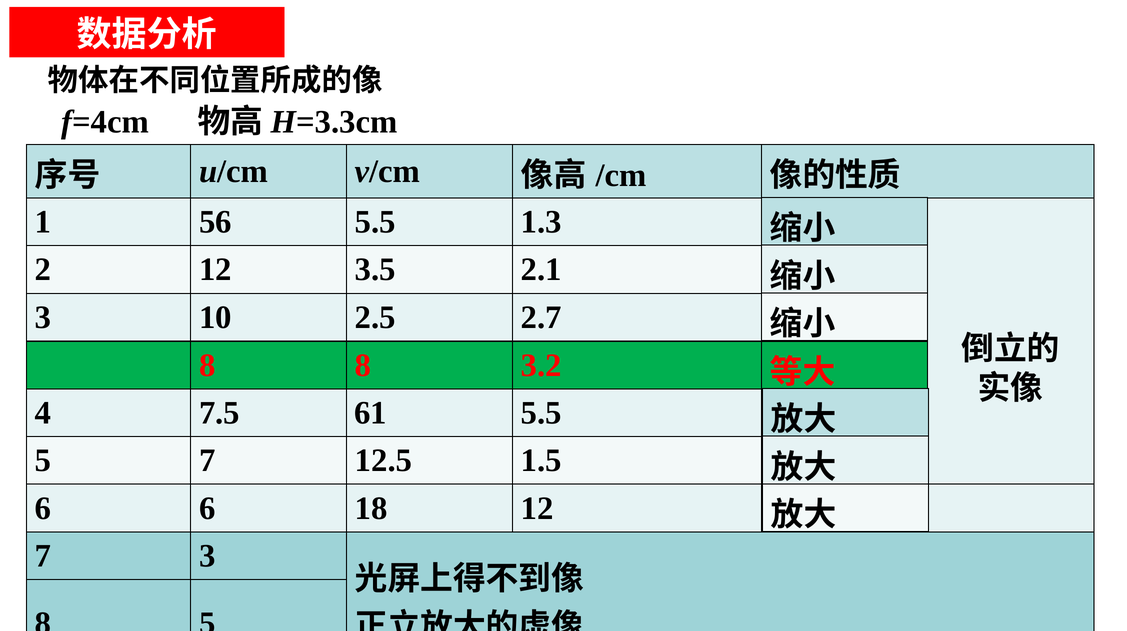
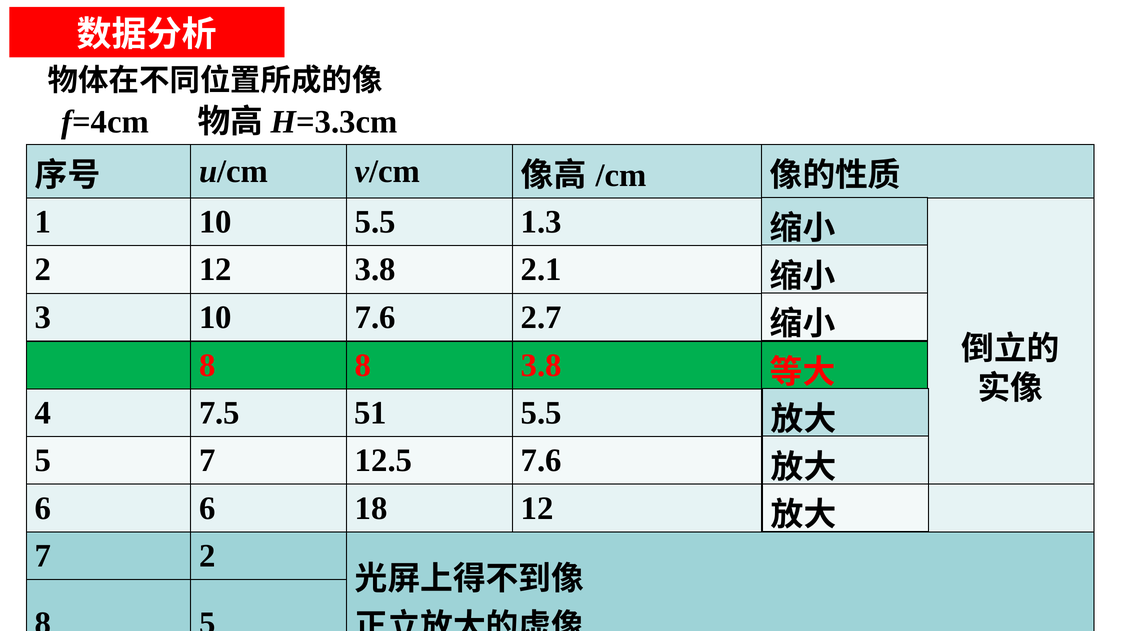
1 56: 56 -> 10
12 3.5: 3.5 -> 3.8
10 2.5: 2.5 -> 7.6
8 3.2: 3.2 -> 3.8
61: 61 -> 51
12.5 1.5: 1.5 -> 7.6
7 3: 3 -> 2
